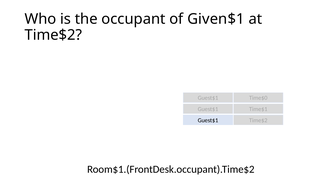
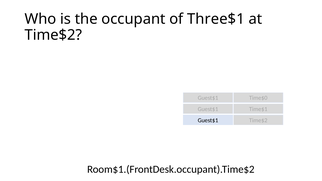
Given$1: Given$1 -> Three$1
